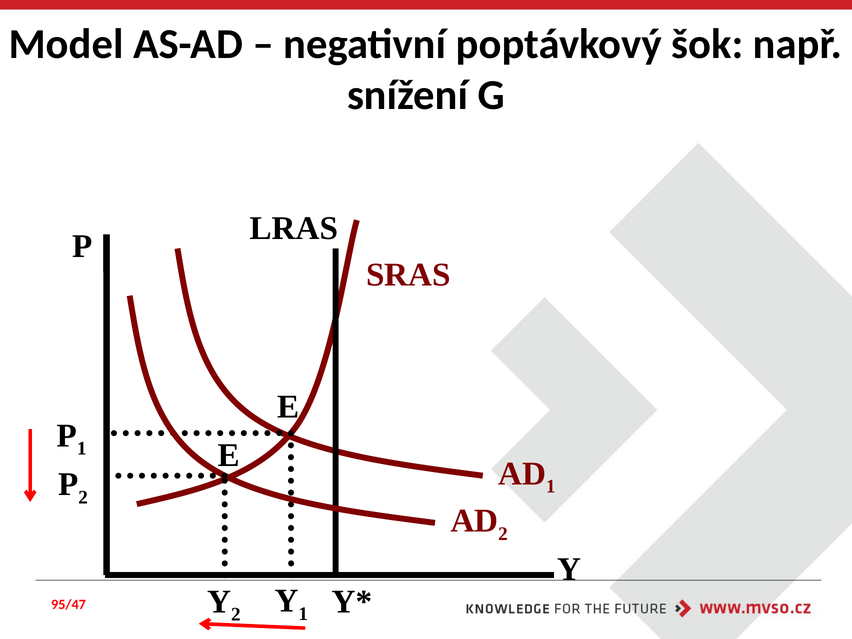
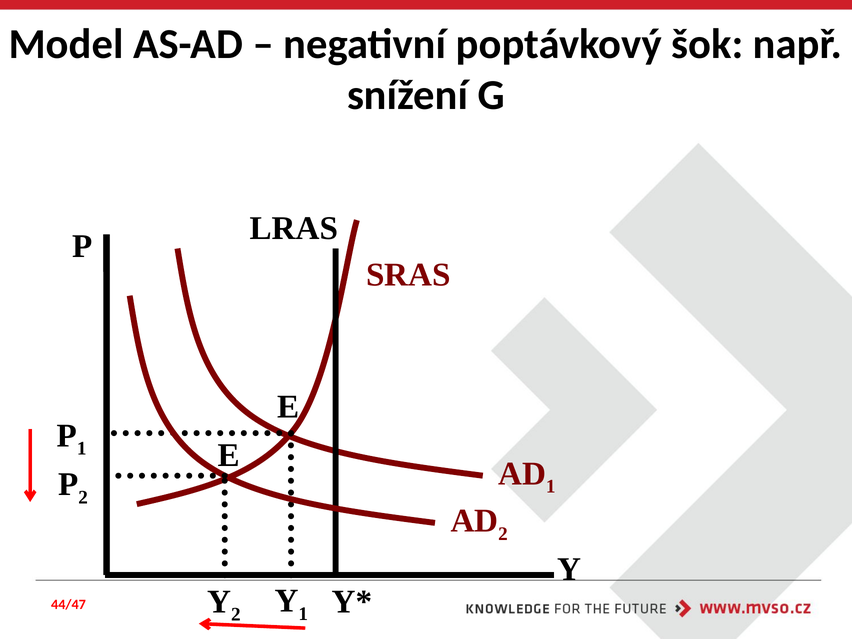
95/47: 95/47 -> 44/47
